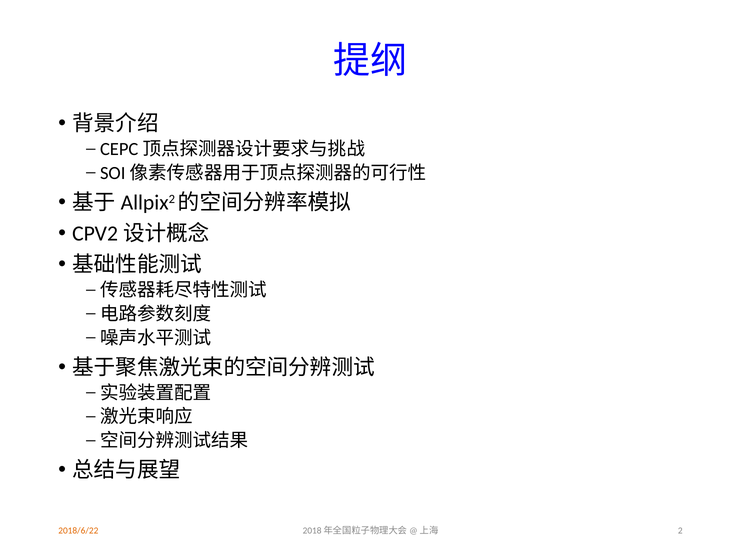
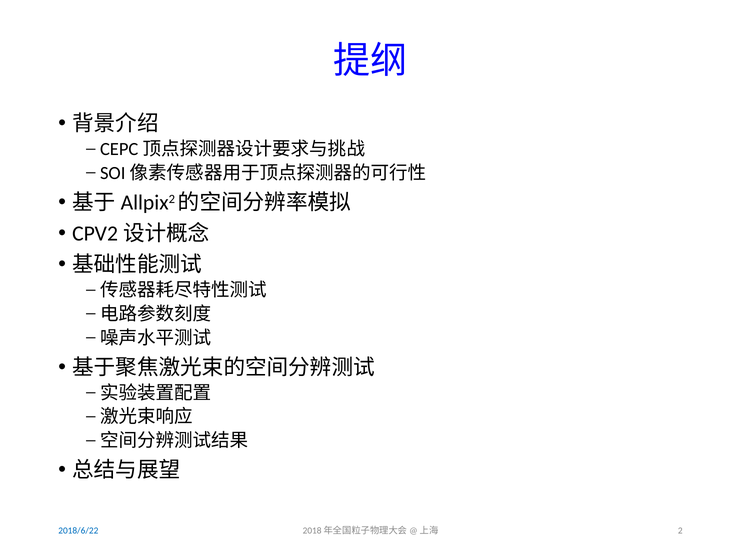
2018/6/22 colour: orange -> blue
